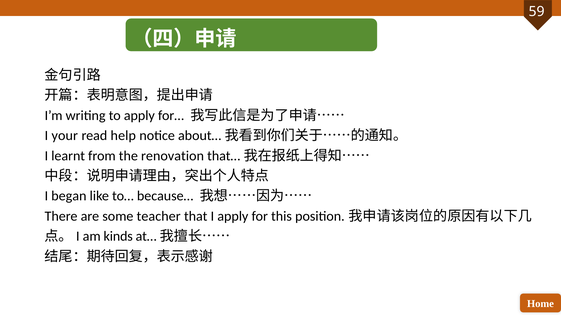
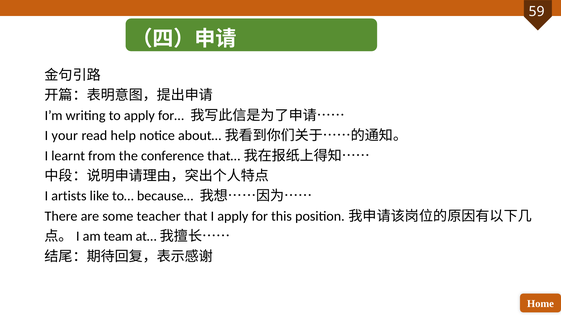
renovation: renovation -> conference
began: began -> artists
kinds: kinds -> team
